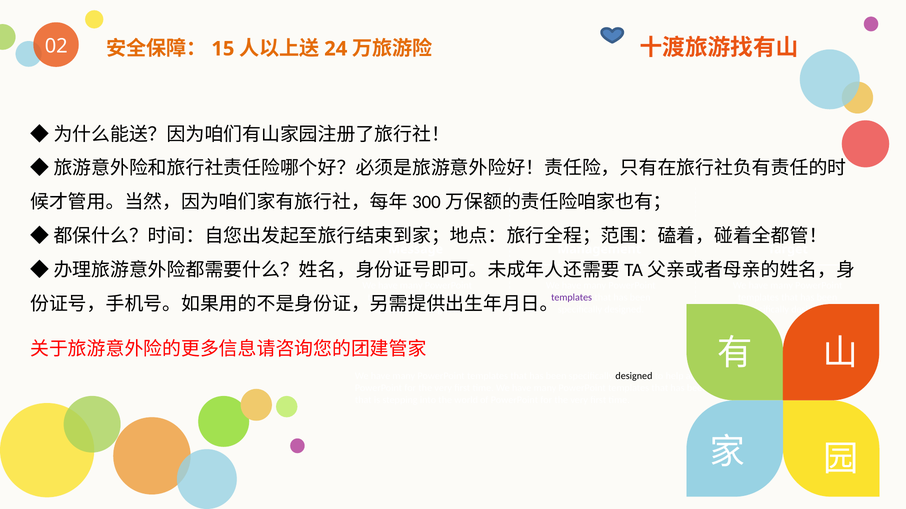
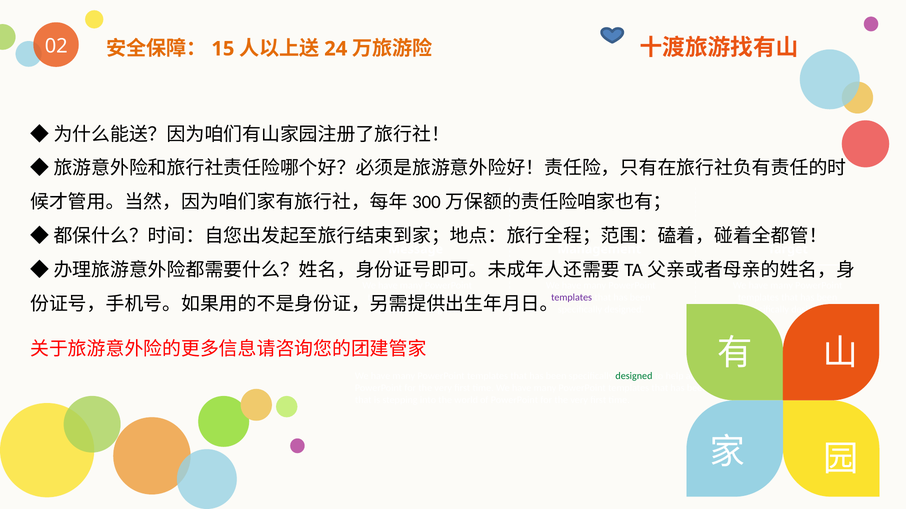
designed at (634, 376) colour: black -> green
